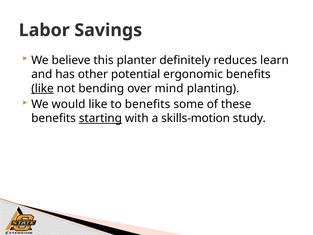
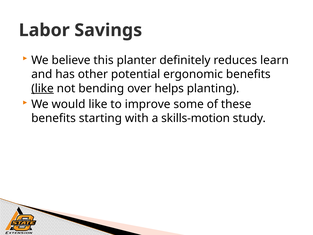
mind: mind -> helps
to benefits: benefits -> improve
starting underline: present -> none
